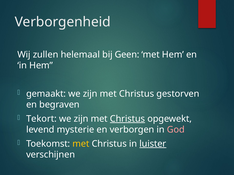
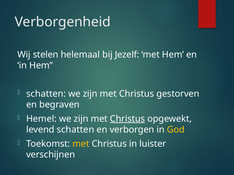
zullen: zullen -> stelen
Geen: Geen -> Jezelf
gemaakt at (46, 94): gemaakt -> schatten
Tekort: Tekort -> Hemel
levend mysterie: mysterie -> schatten
God colour: pink -> yellow
luister underline: present -> none
